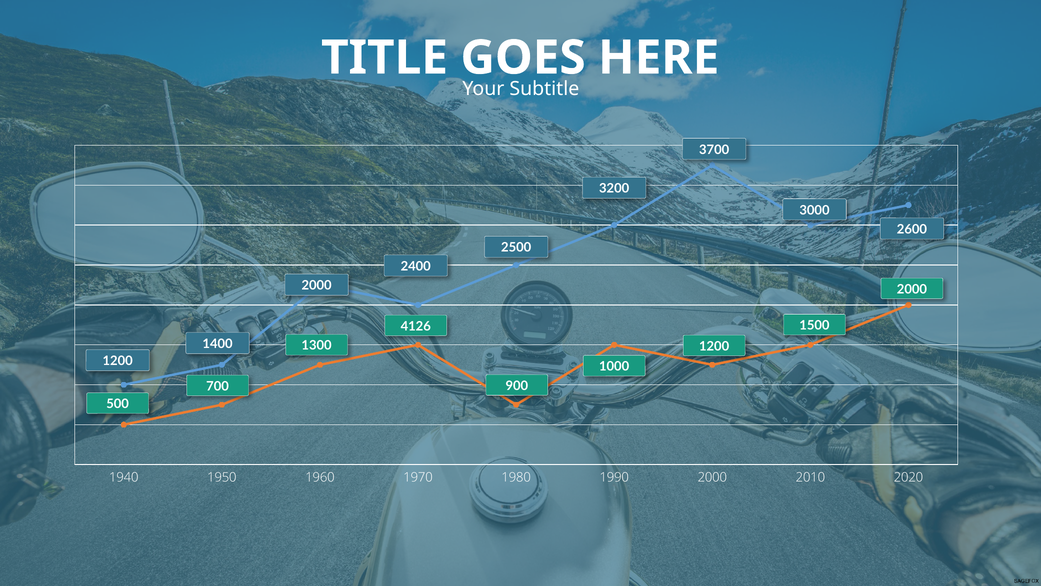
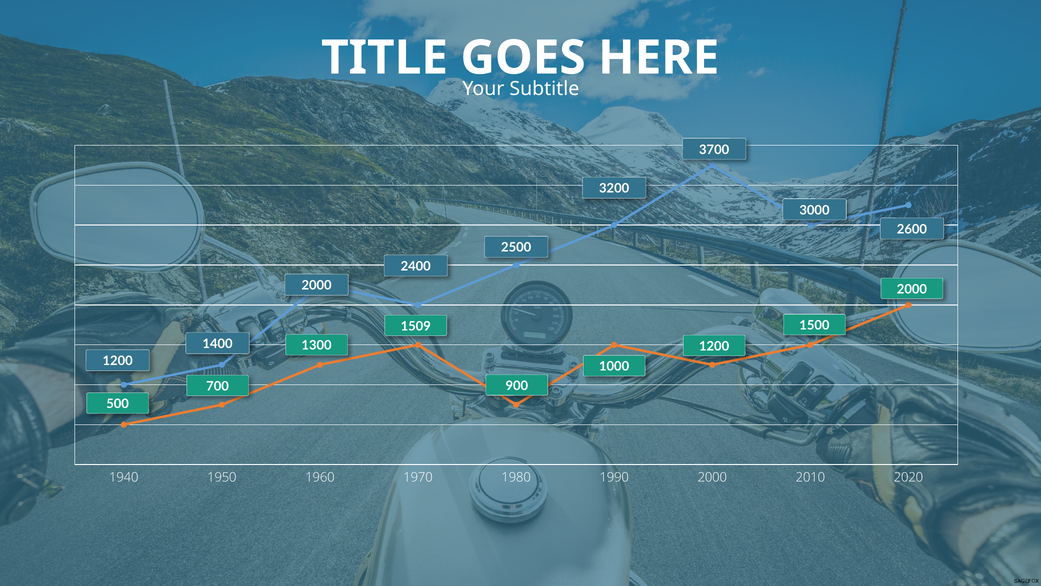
4126: 4126 -> 1509
